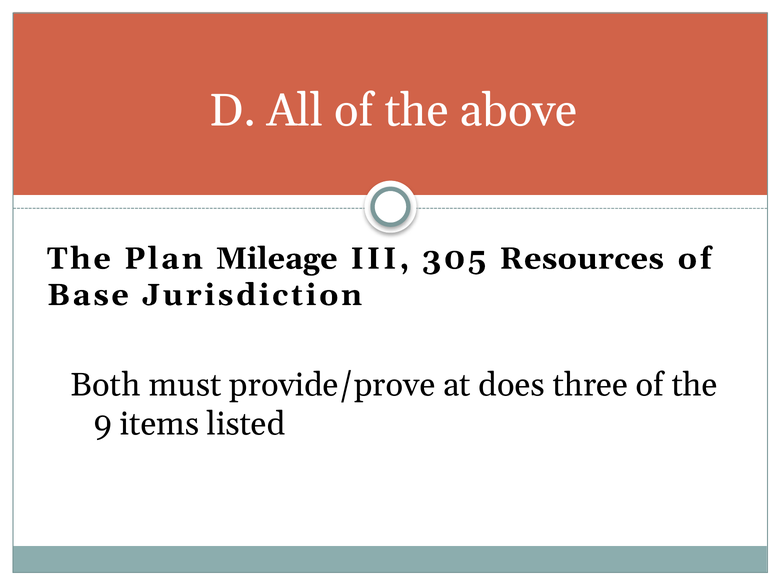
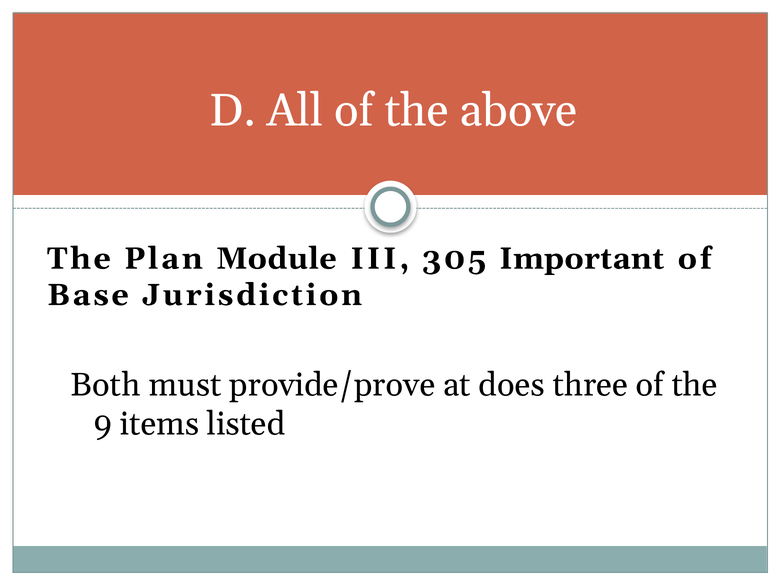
Mileage: Mileage -> Module
Resources: Resources -> Important
